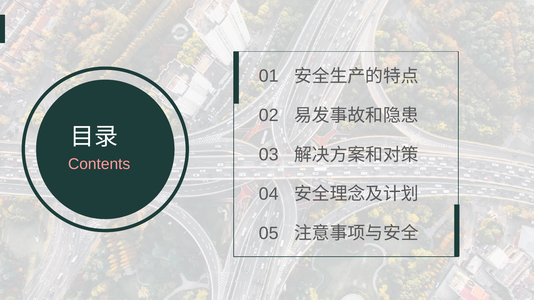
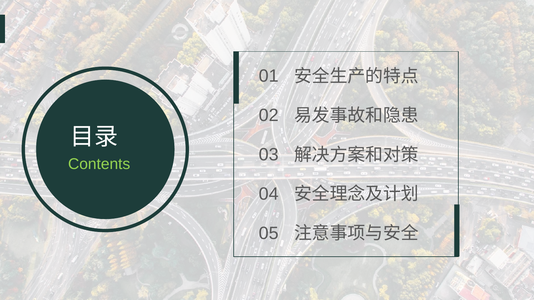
Contents colour: pink -> light green
